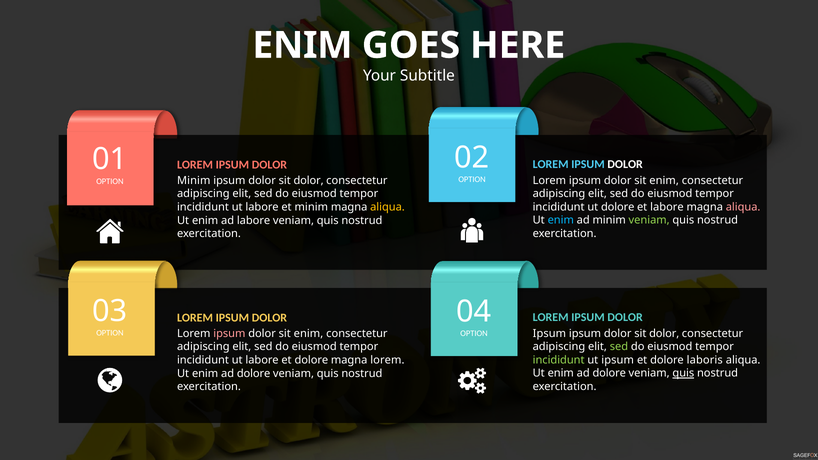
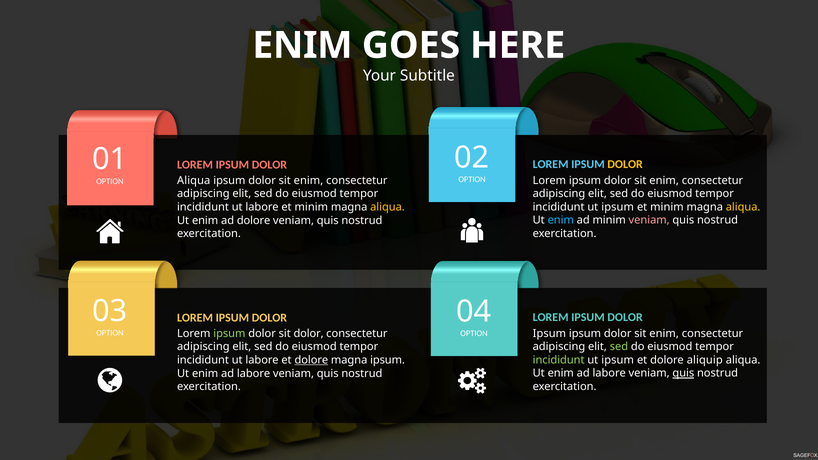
DOLOR at (625, 165) colour: white -> yellow
Minim at (194, 180): Minim -> Aliqua
dolor at (309, 180): dolor -> enim
dolore at (618, 207): dolore -> ipsum
labore at (667, 207): labore -> minim
aliqua at (743, 207) colour: pink -> yellow
veniam at (649, 220) colour: light green -> pink
ad labore: labore -> dolore
ipsum at (229, 334) colour: pink -> light green
enim at (308, 334): enim -> dolor
dolor at (664, 333): dolor -> enim
laboris: laboris -> aliquip
dolore at (311, 360) underline: none -> present
magna lorem: lorem -> ipsum
dolore at (609, 373): dolore -> labore
dolore at (254, 373): dolore -> labore
